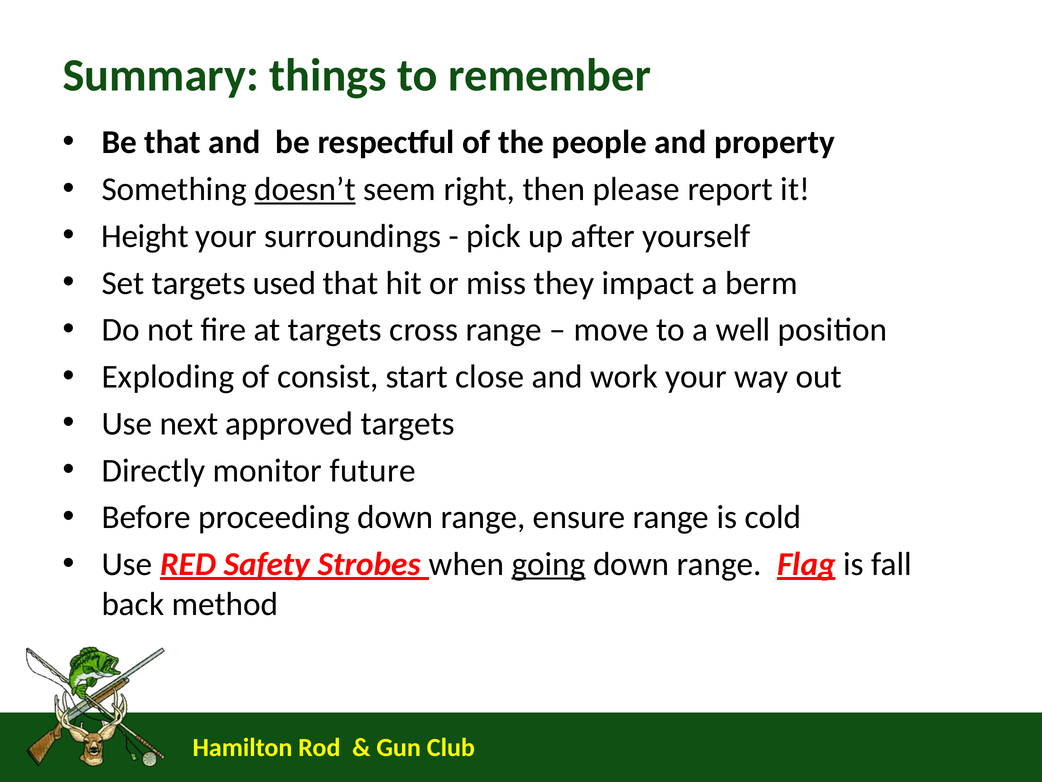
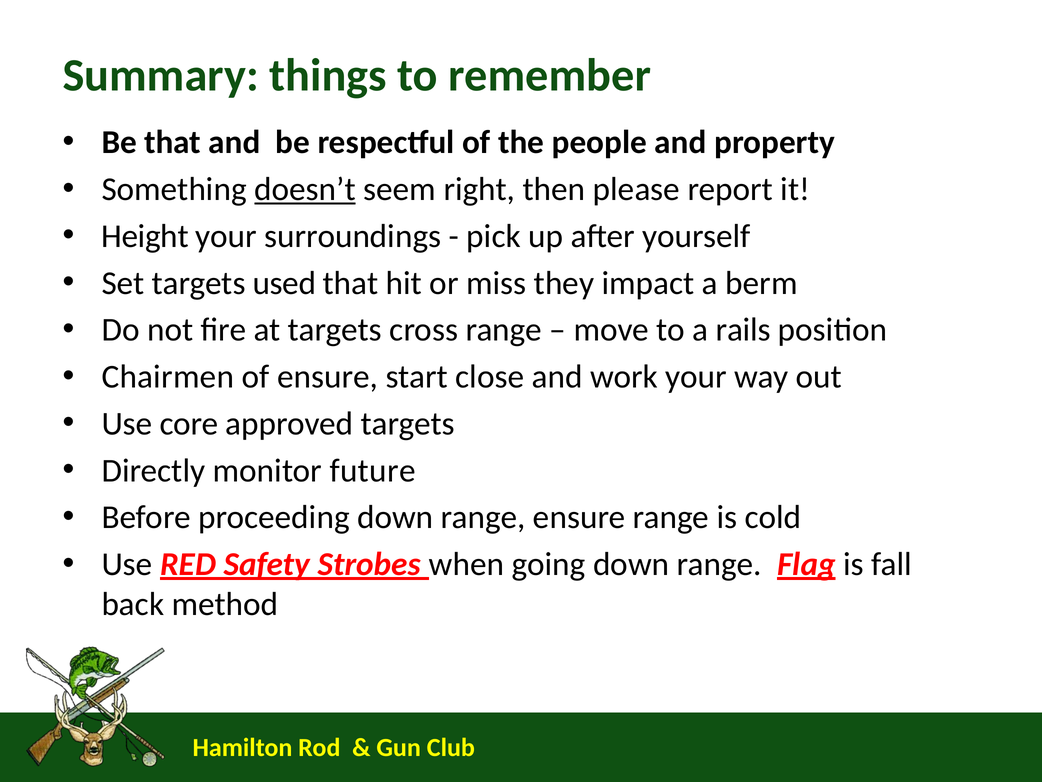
well: well -> rails
Exploding: Exploding -> Chairmen
of consist: consist -> ensure
next: next -> core
going underline: present -> none
